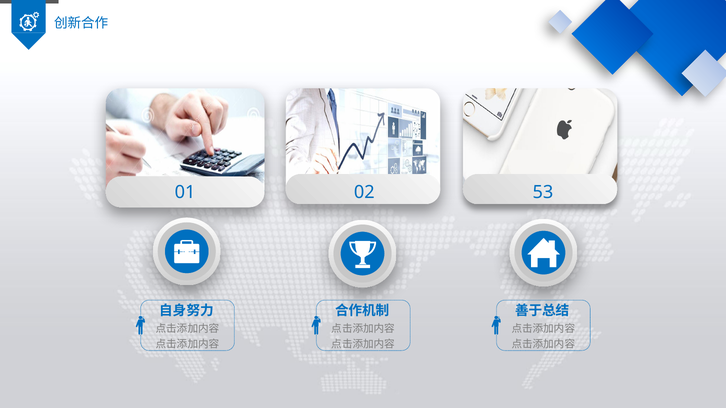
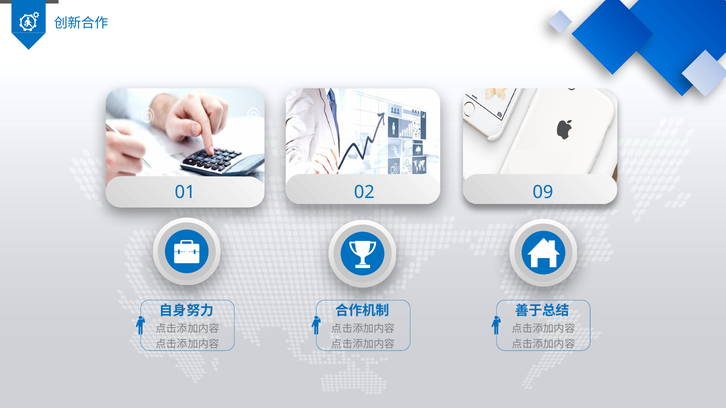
53: 53 -> 09
